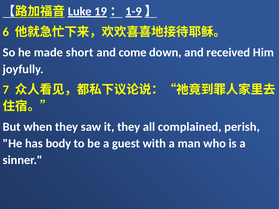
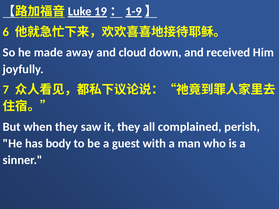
short: short -> away
come: come -> cloud
